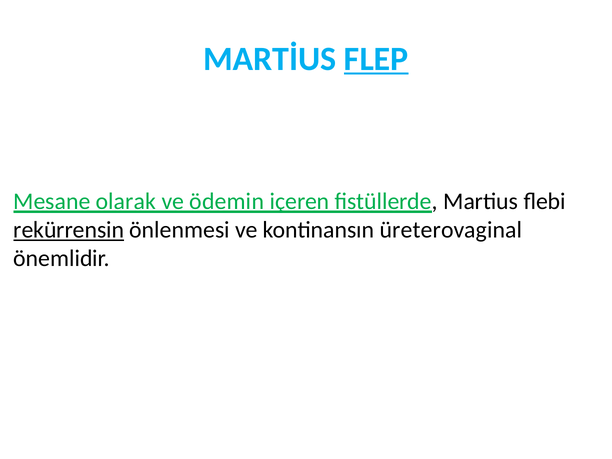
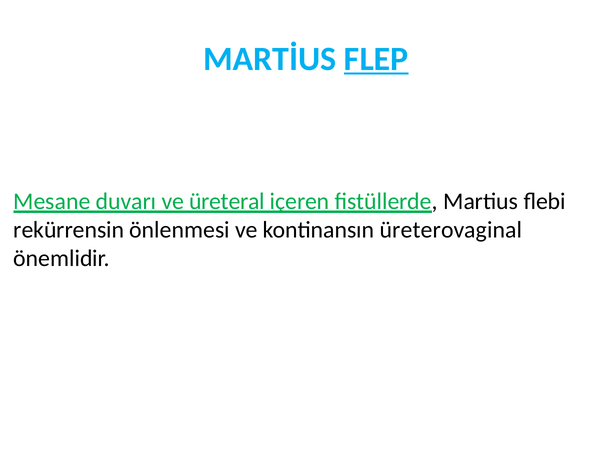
olarak: olarak -> duvarı
ödemin: ödemin -> üreteral
rekürrensin underline: present -> none
